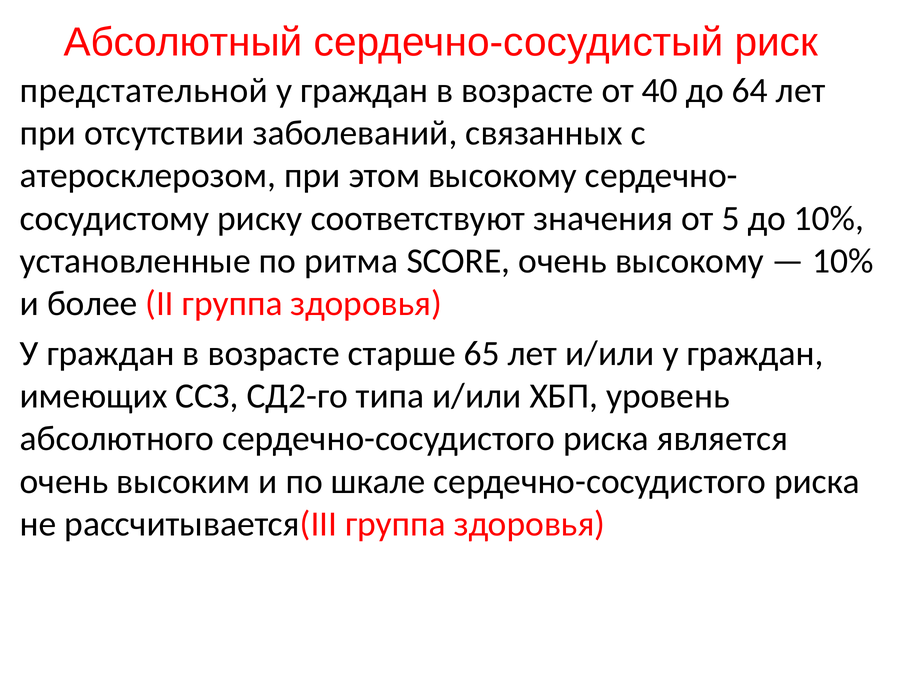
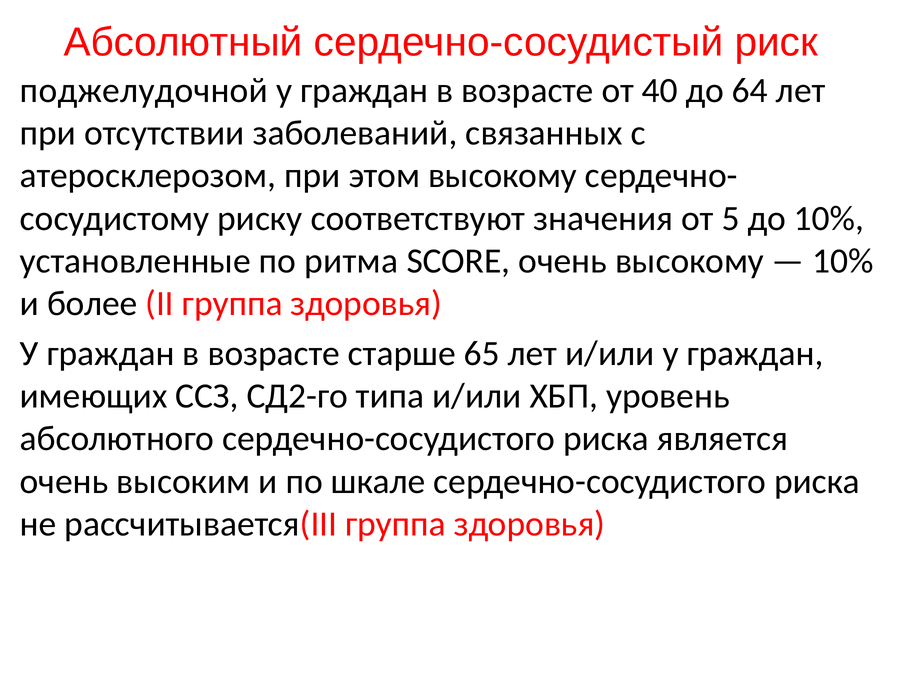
предстательной: предстательной -> поджелудочной
